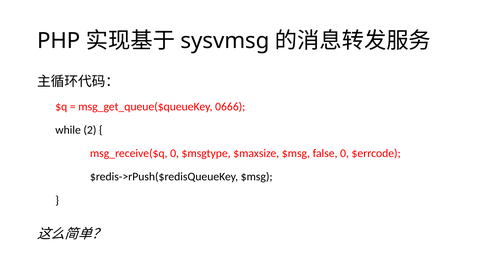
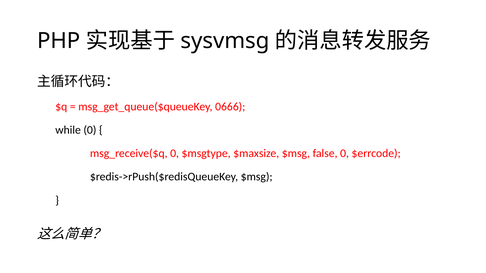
while 2: 2 -> 0
